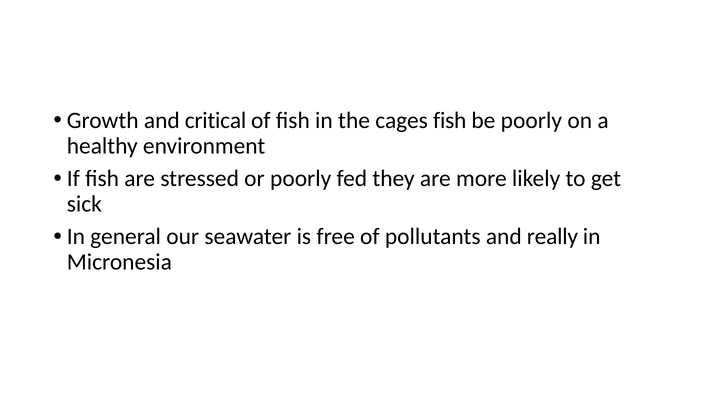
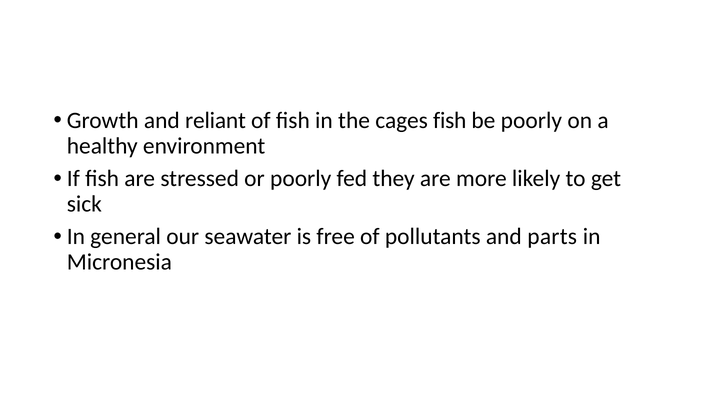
critical: critical -> reliant
really: really -> parts
